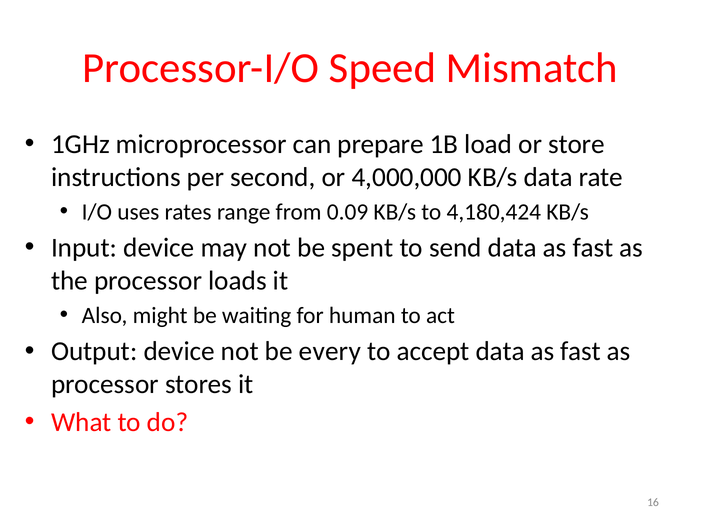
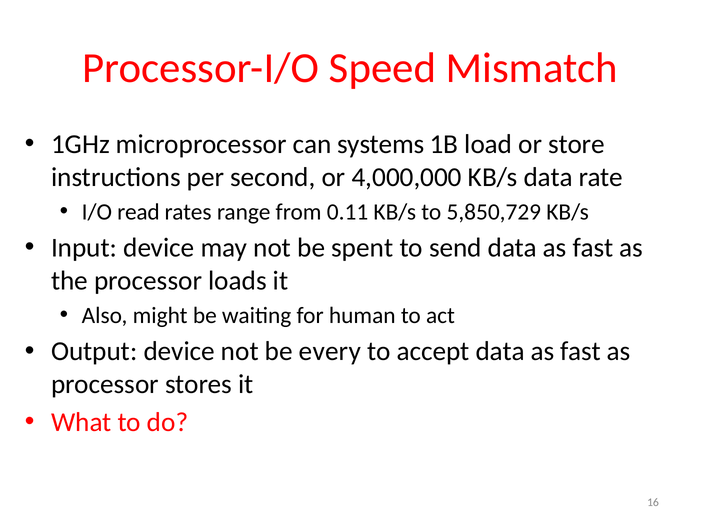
prepare: prepare -> systems
uses: uses -> read
0.09: 0.09 -> 0.11
4,180,424: 4,180,424 -> 5,850,729
